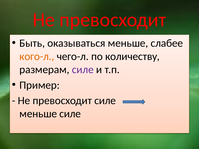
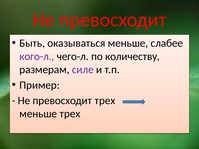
кого-л colour: orange -> purple
превосходит силе: силе -> трех
меньше силе: силе -> трех
